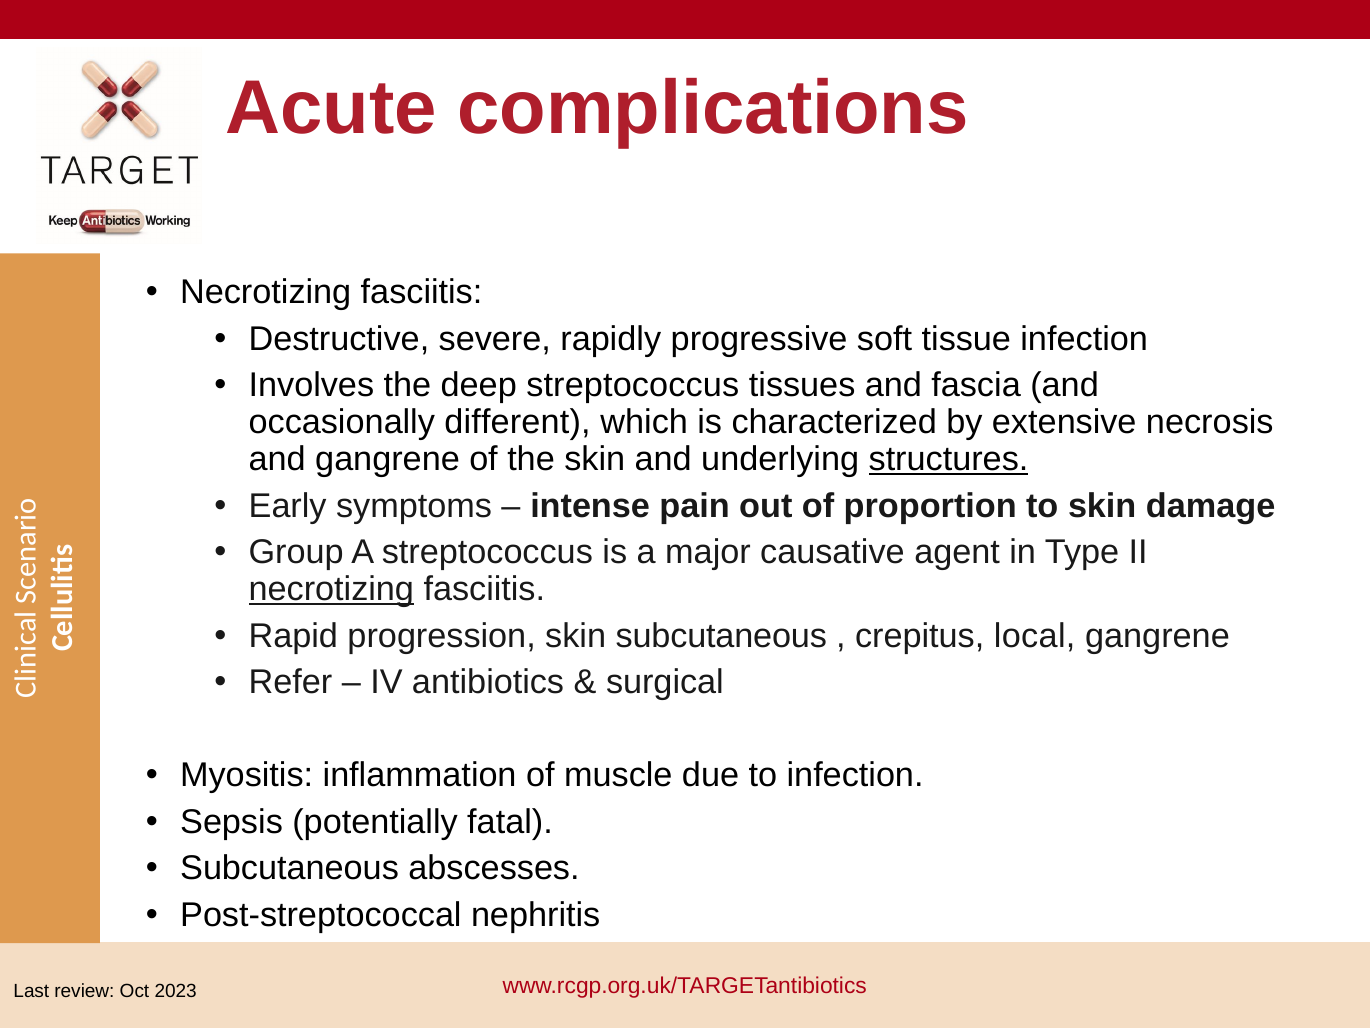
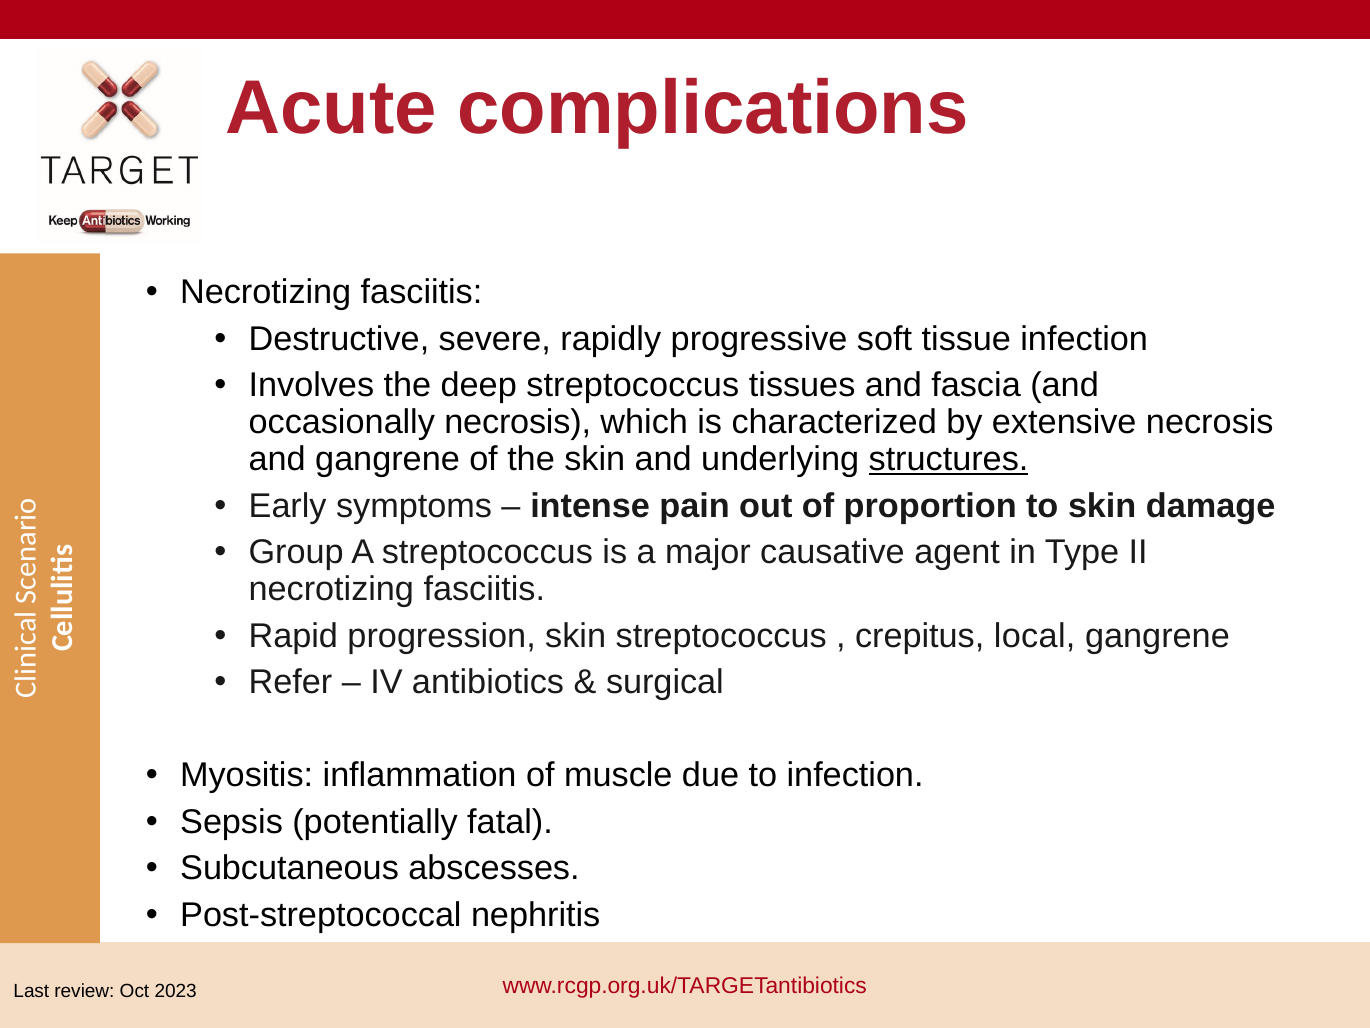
occasionally different: different -> necrosis
necrotizing at (331, 589) underline: present -> none
skin subcutaneous: subcutaneous -> streptococcus
